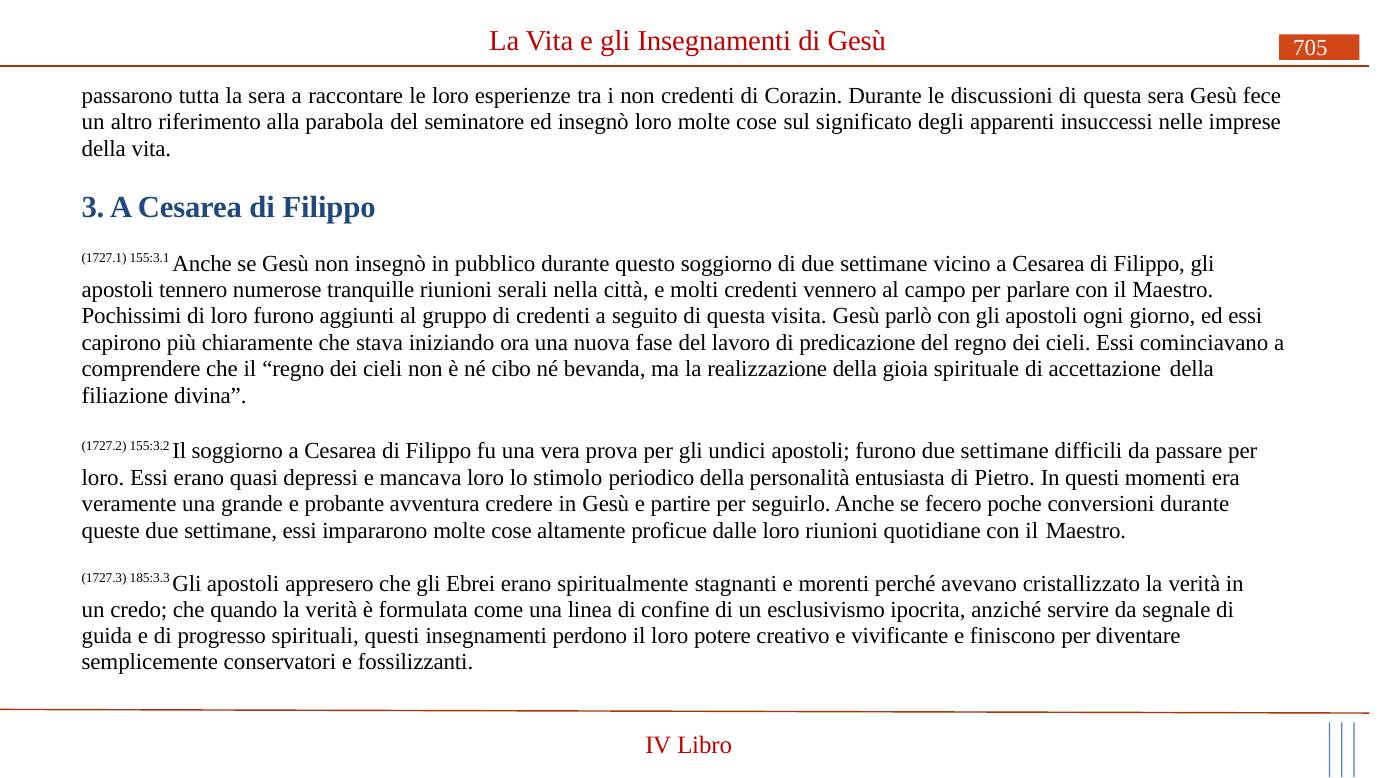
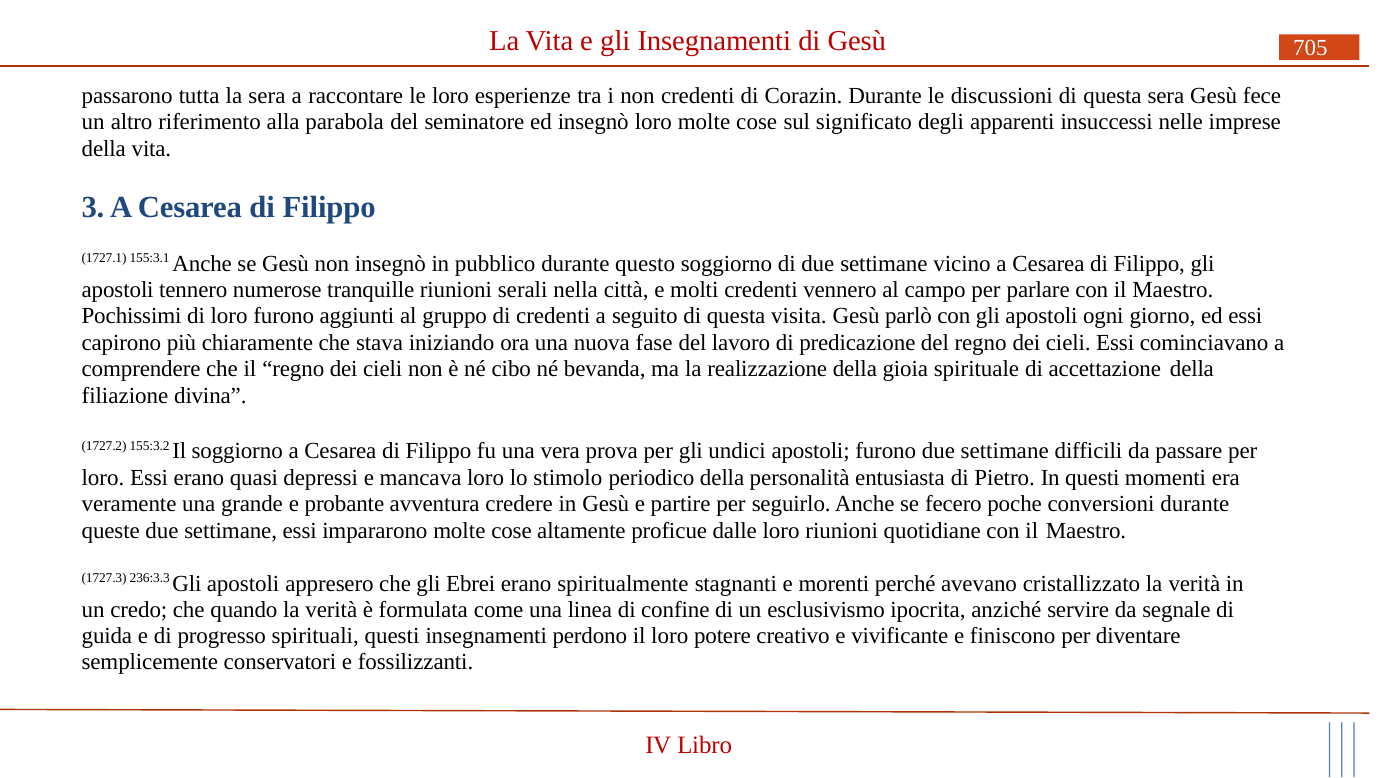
185:3.3: 185:3.3 -> 236:3.3
